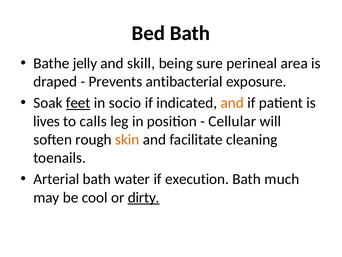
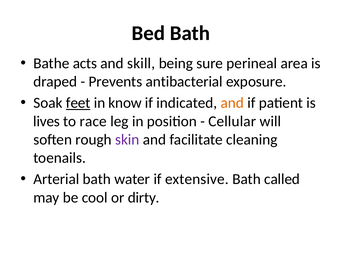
jelly: jelly -> acts
socio: socio -> know
calls: calls -> race
skin colour: orange -> purple
execution: execution -> extensive
much: much -> called
dirty underline: present -> none
